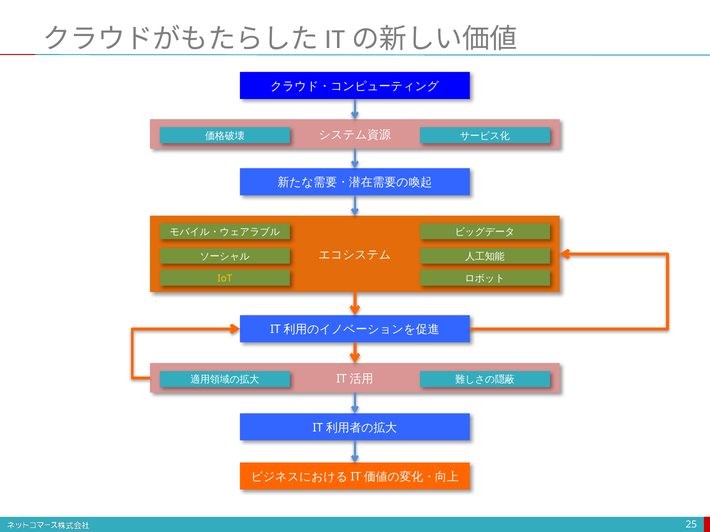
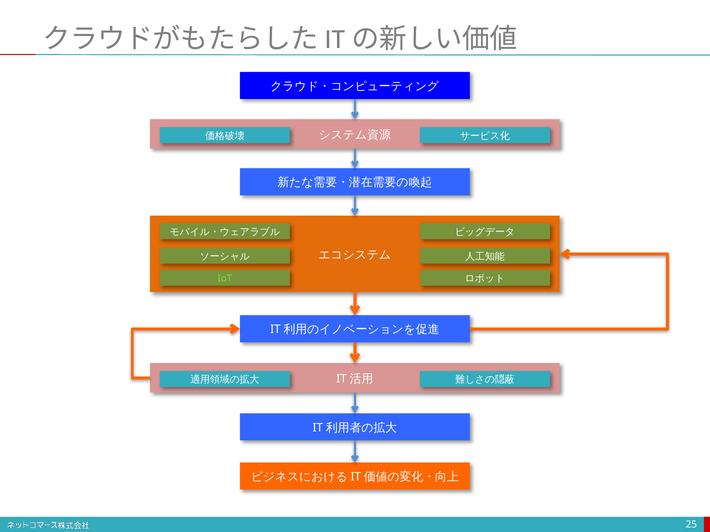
IoT colour: yellow -> light green
